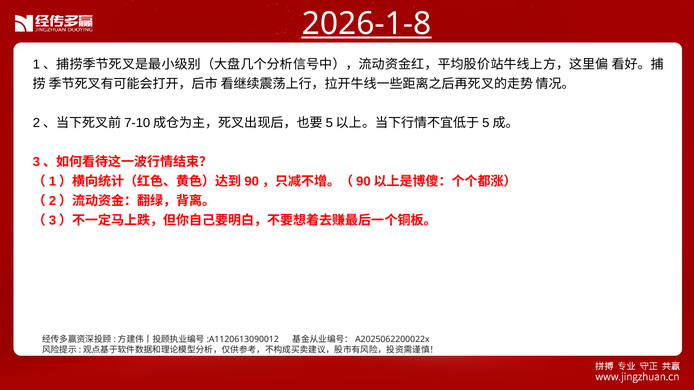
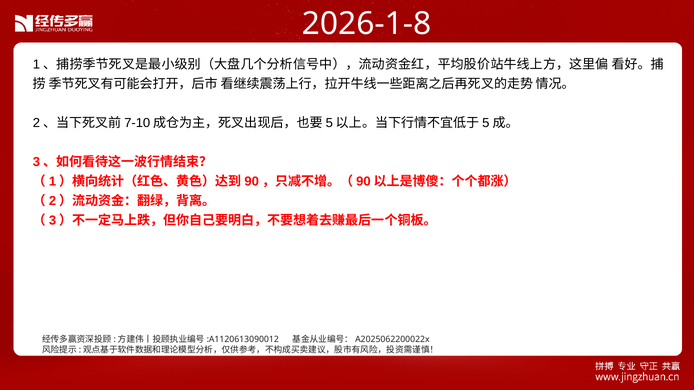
2026-1-8 underline: present -> none
